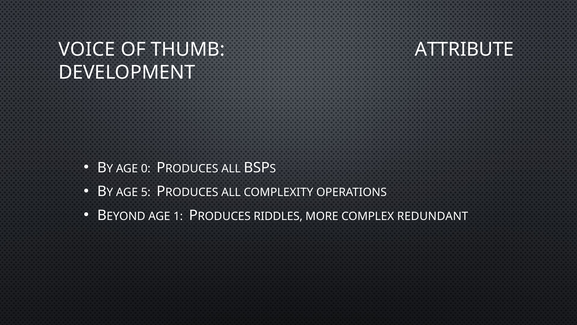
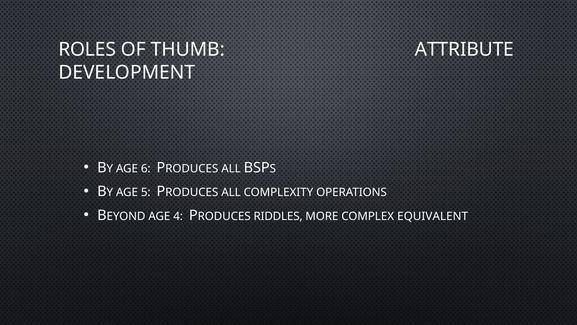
VOICE: VOICE -> ROLES
0: 0 -> 6
1: 1 -> 4
REDUNDANT: REDUNDANT -> EQUIVALENT
